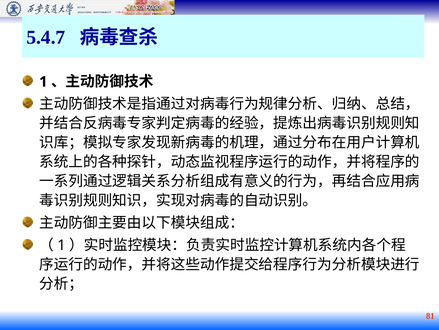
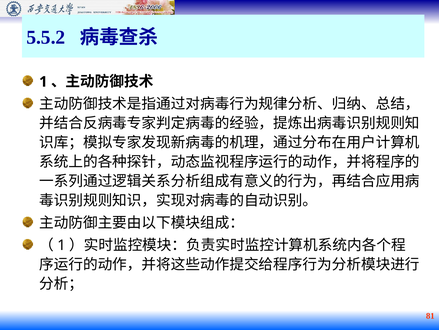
5.4.7: 5.4.7 -> 5.5.2
